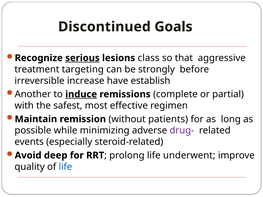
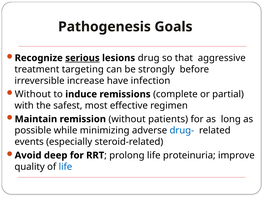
Discontinued: Discontinued -> Pathogenesis
class: class -> drug
establish: establish -> infection
Another at (33, 94): Another -> Without
induce underline: present -> none
drug- colour: purple -> blue
underwent: underwent -> proteinuria
